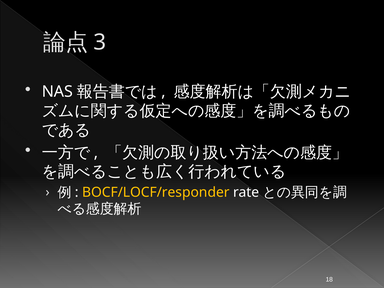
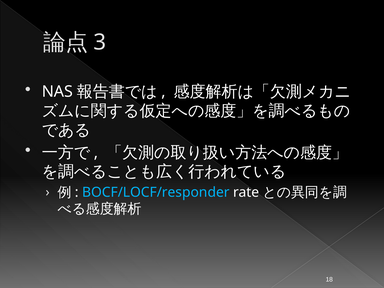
BOCF/LOCF/responder colour: yellow -> light blue
